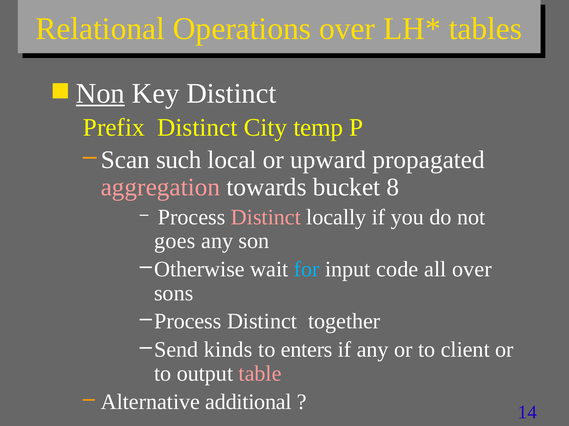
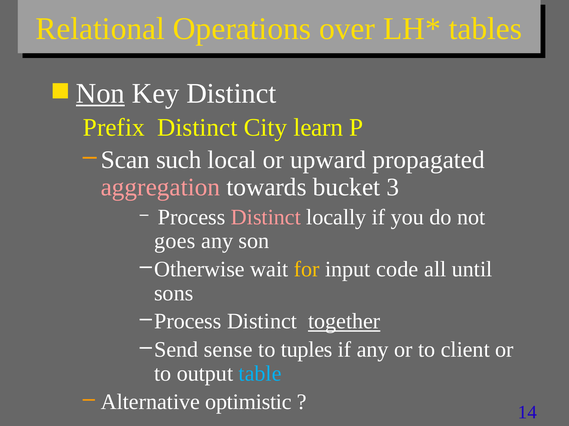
temp: temp -> learn
8: 8 -> 3
for colour: light blue -> yellow
all over: over -> until
together underline: none -> present
kinds: kinds -> sense
enters: enters -> tuples
table colour: pink -> light blue
additional: additional -> optimistic
